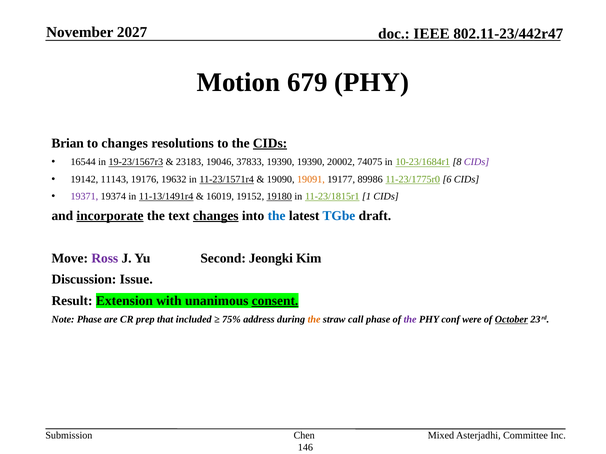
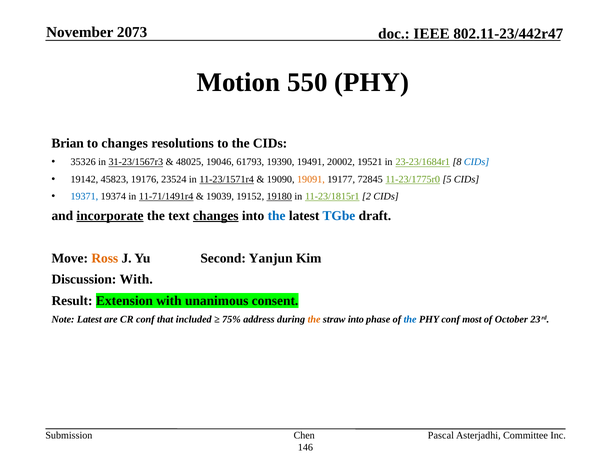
2027: 2027 -> 2073
679: 679 -> 550
CIDs at (270, 143) underline: present -> none
16544: 16544 -> 35326
19-23/1567r3: 19-23/1567r3 -> 31-23/1567r3
23183: 23183 -> 48025
37833: 37833 -> 61793
19390 19390: 19390 -> 19491
74075: 74075 -> 19521
10-23/1684r1: 10-23/1684r1 -> 23-23/1684r1
CIDs at (477, 162) colour: purple -> blue
11143: 11143 -> 45823
19632: 19632 -> 23524
89986: 89986 -> 72845
6: 6 -> 5
19371 colour: purple -> blue
11-13/1491r4: 11-13/1491r4 -> 11-71/1491r4
16019: 16019 -> 19039
1: 1 -> 2
Ross colour: purple -> orange
Jeongki: Jeongki -> Yanjun
Discussion Issue: Issue -> With
consent underline: present -> none
Note Phase: Phase -> Latest
CR prep: prep -> conf
straw call: call -> into
the at (410, 320) colour: purple -> blue
were: were -> most
October underline: present -> none
Mixed: Mixed -> Pascal
